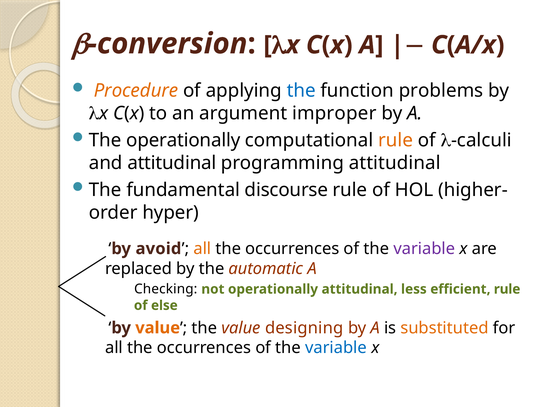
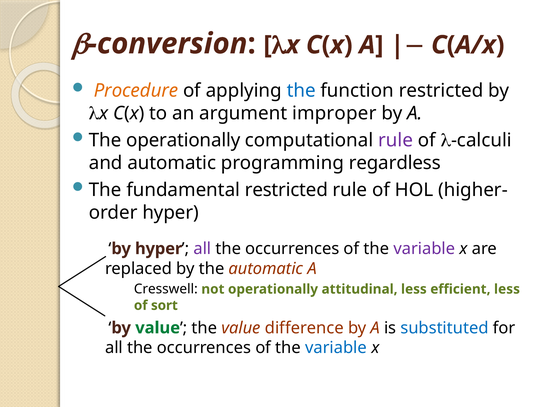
function problems: problems -> restricted
rule at (396, 140) colour: orange -> purple
and attitudinal: attitudinal -> automatic
programming attitudinal: attitudinal -> regardless
fundamental discourse: discourse -> restricted
by avoid: avoid -> hyper
all at (202, 248) colour: orange -> purple
Checking: Checking -> Cresswell
efficient rule: rule -> less
else: else -> sort
value at (158, 327) colour: orange -> green
designing: designing -> difference
substituted colour: orange -> blue
